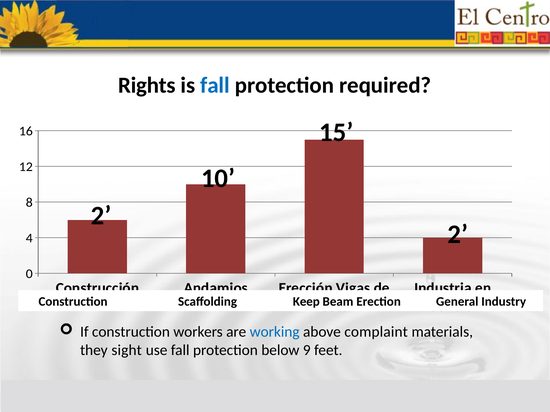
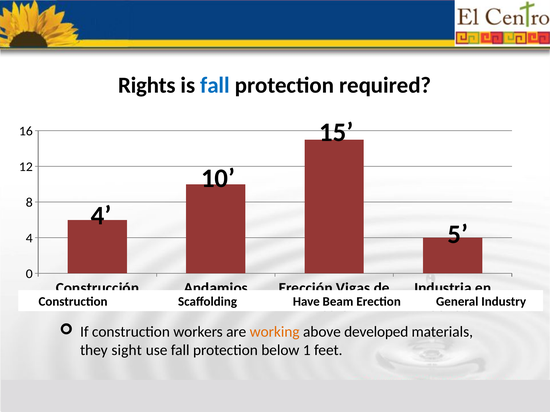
2 at (101, 216): 2 -> 4
2 at (458, 235): 2 -> 5
Keep: Keep -> Have
working colour: blue -> orange
complaint: complaint -> developed
9: 9 -> 1
